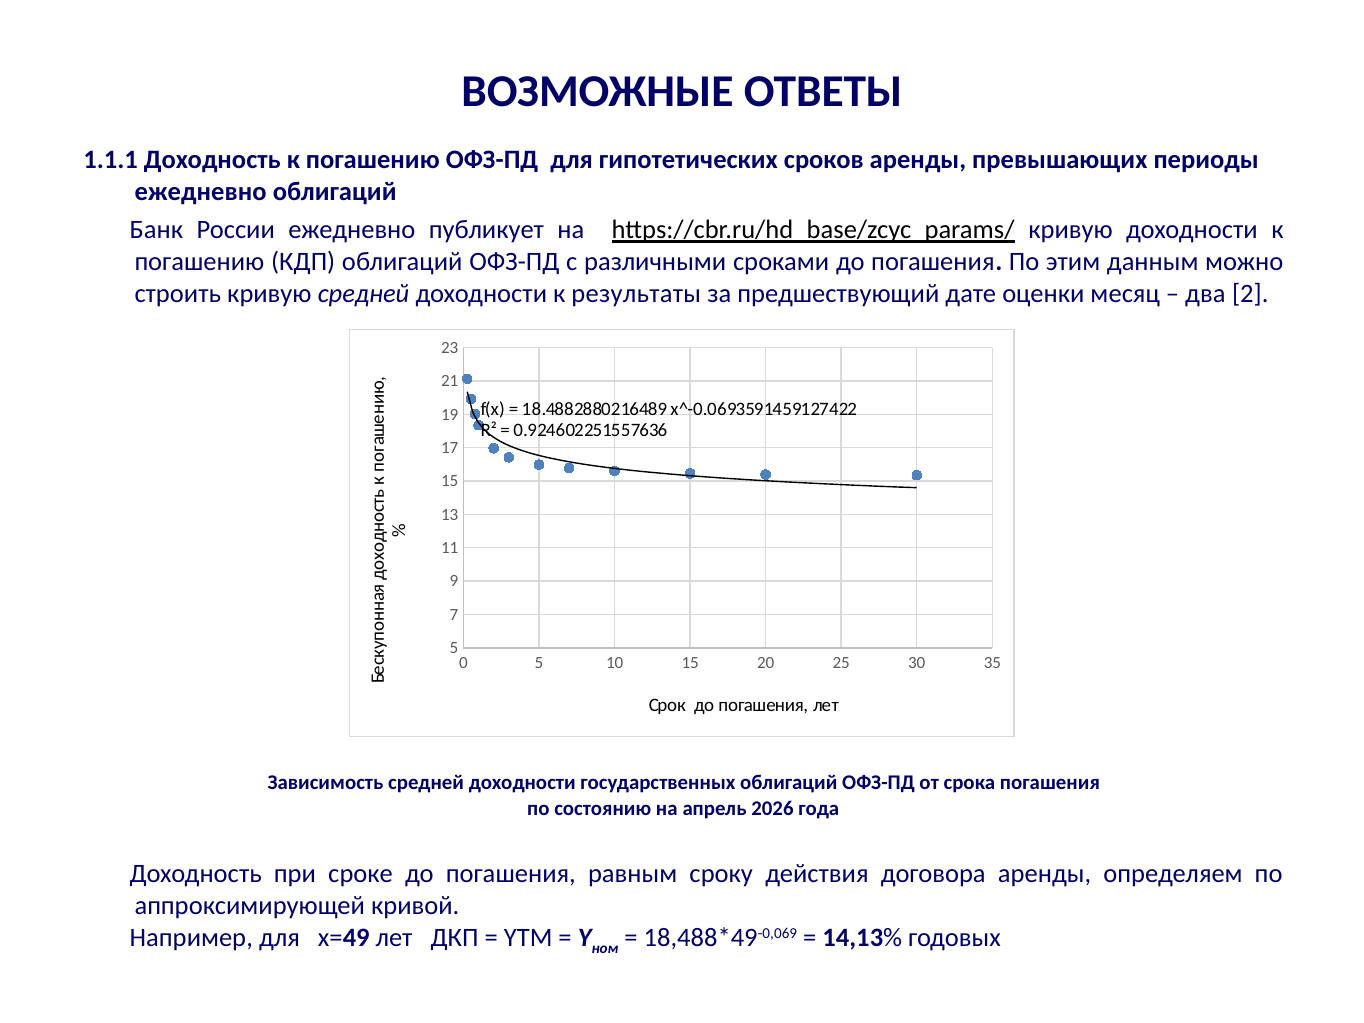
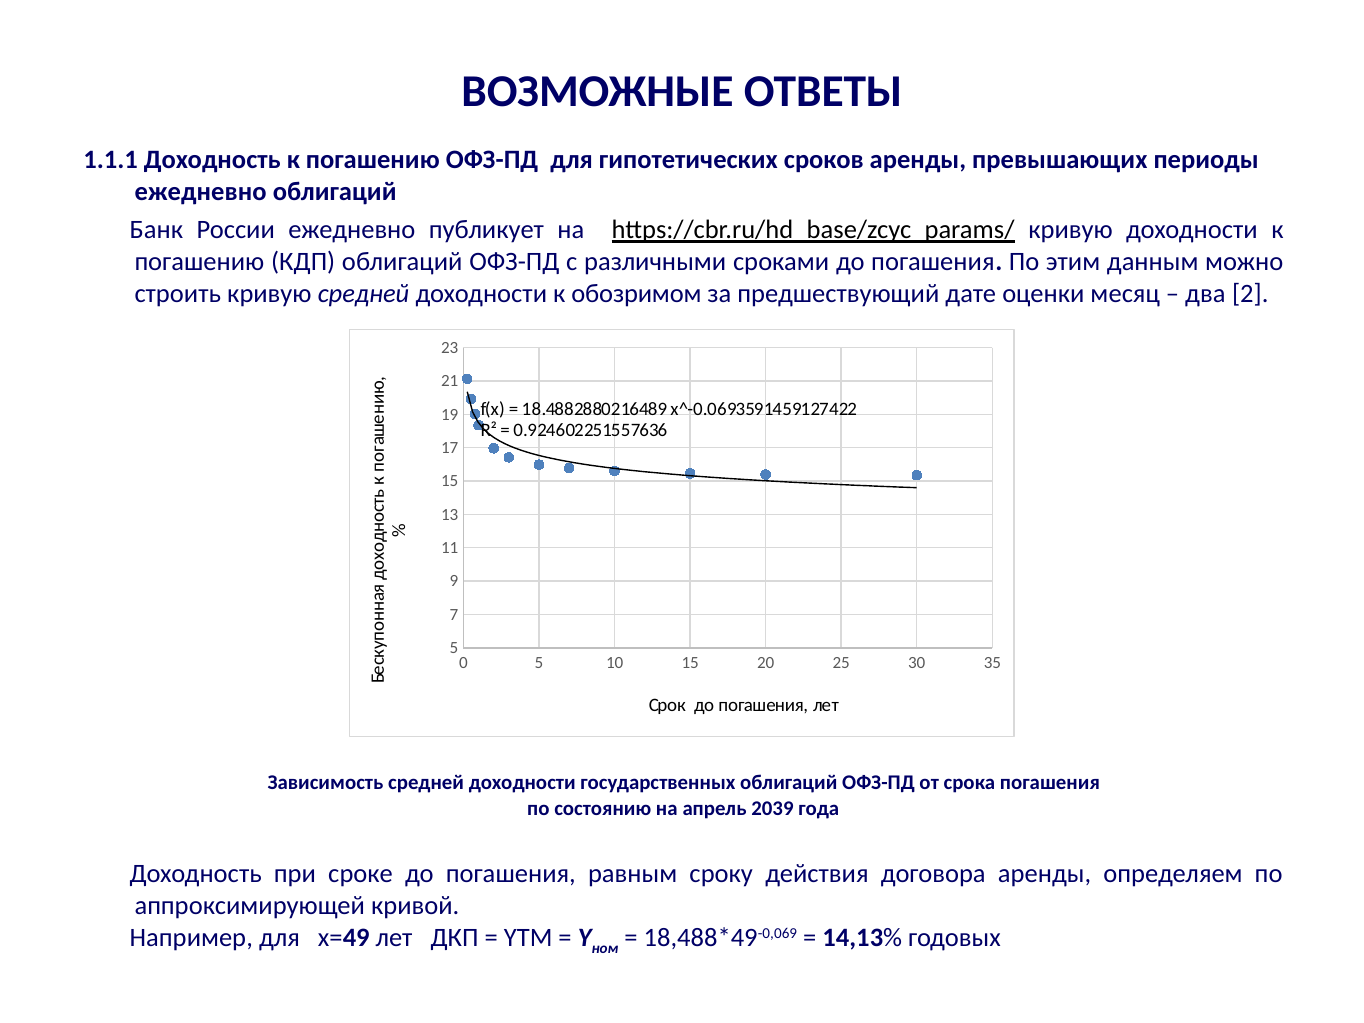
результаты: результаты -> обозримом
2026: 2026 -> 2039
